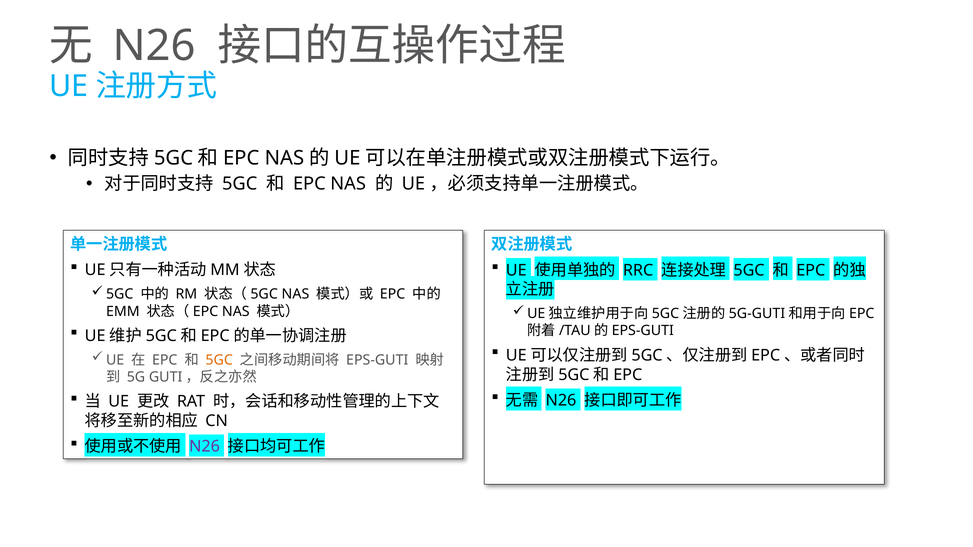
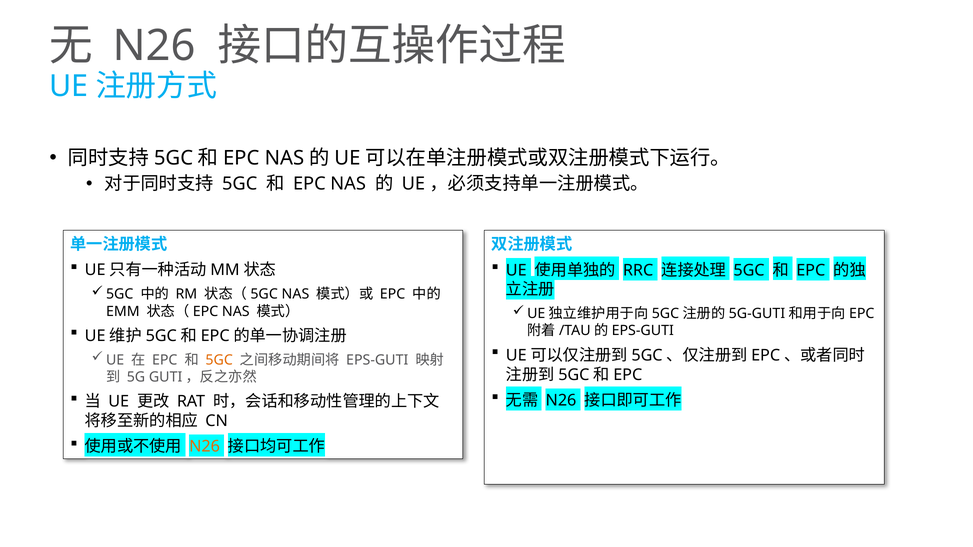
N26 at (205, 447) colour: purple -> orange
